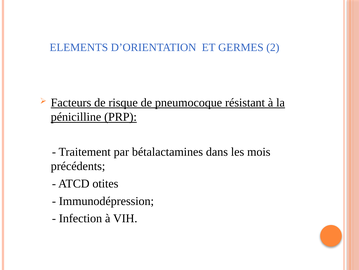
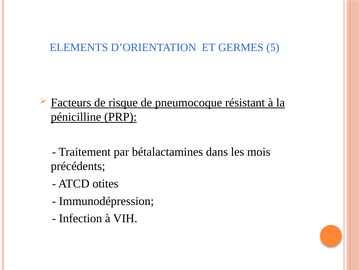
2: 2 -> 5
